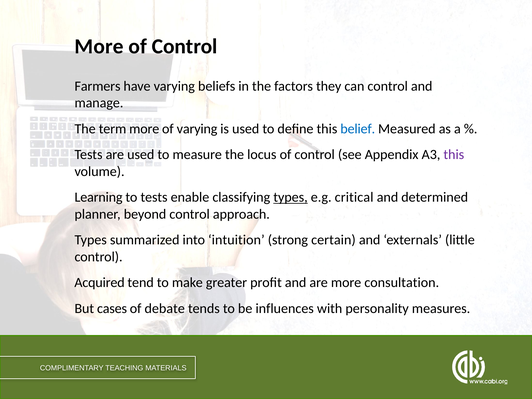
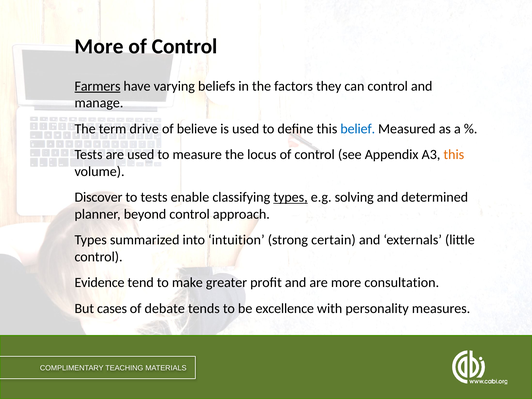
Farmers underline: none -> present
term more: more -> drive
of varying: varying -> believe
this at (454, 155) colour: purple -> orange
Learning: Learning -> Discover
critical: critical -> solving
Acquired: Acquired -> Evidence
influences: influences -> excellence
